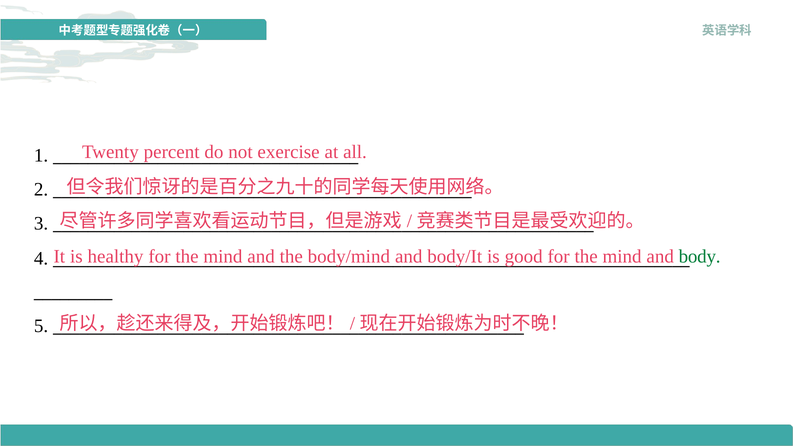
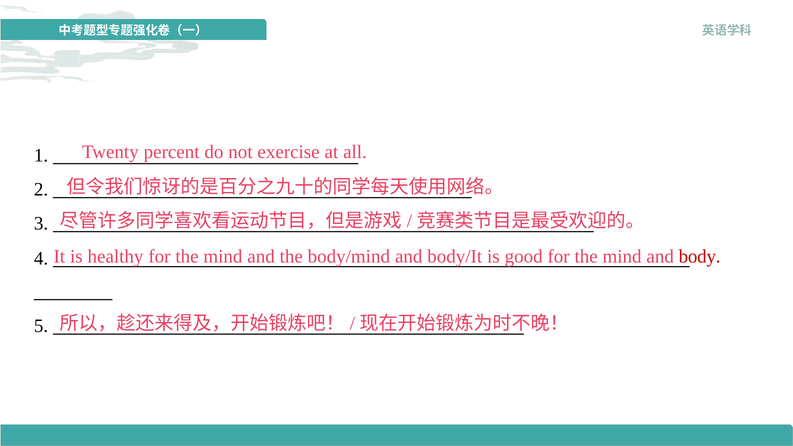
body colour: green -> red
